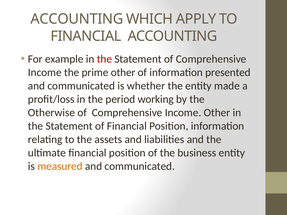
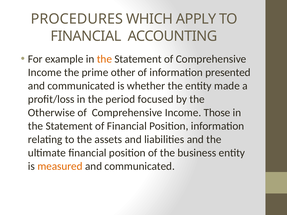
ACCOUNTING at (77, 19): ACCOUNTING -> PROCEDURES
the at (104, 59) colour: red -> orange
working: working -> focused
Income Other: Other -> Those
